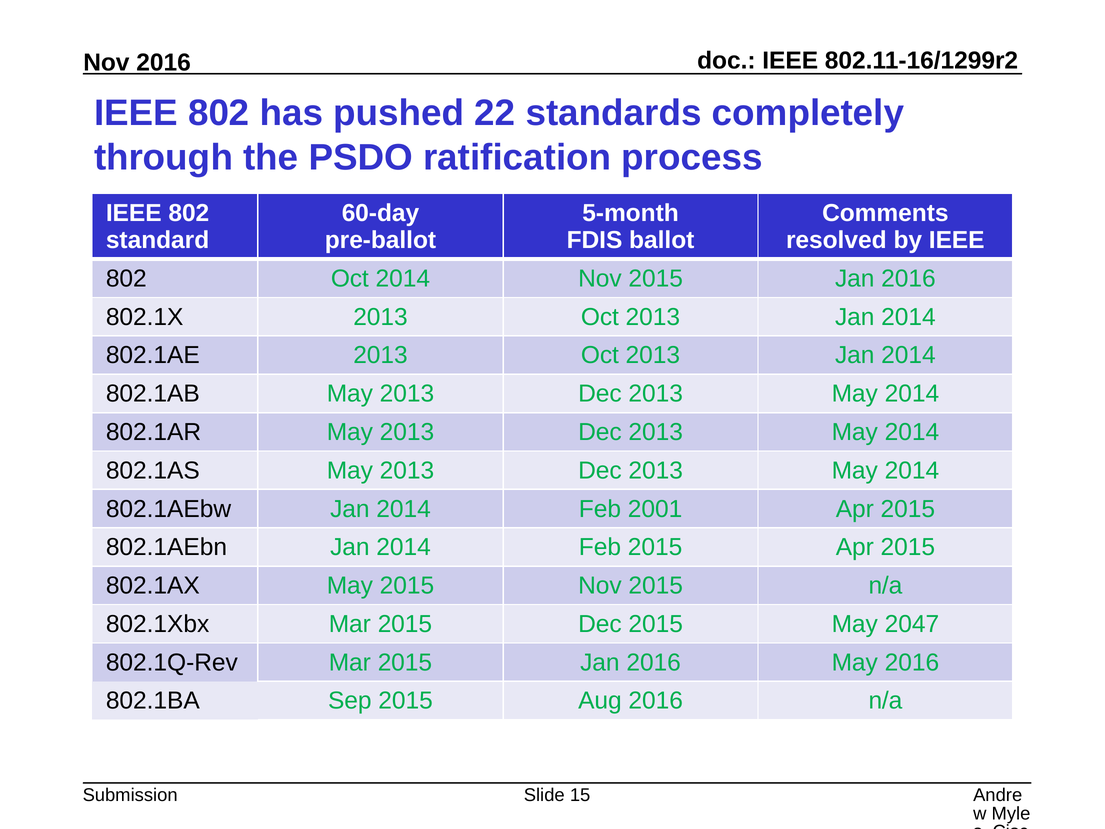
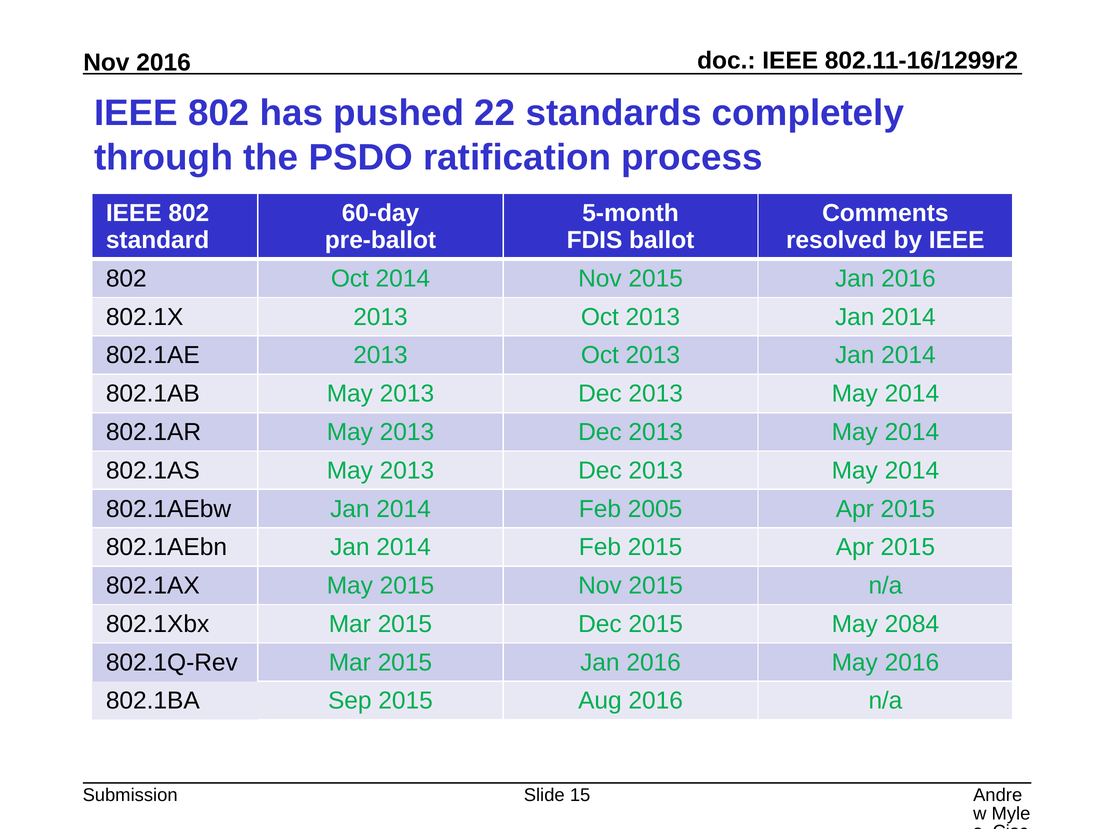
2001: 2001 -> 2005
2047: 2047 -> 2084
